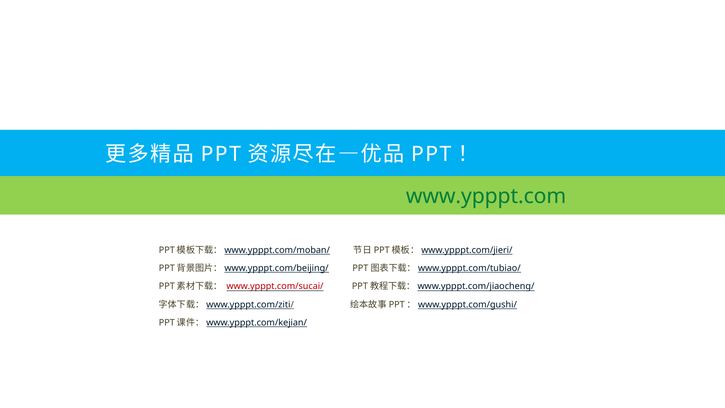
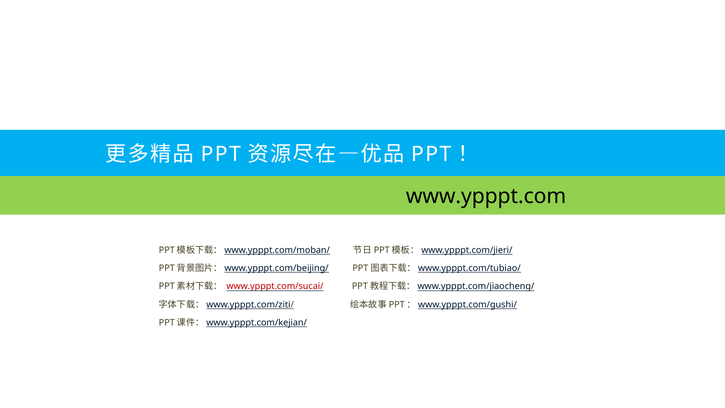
www.ypppt.com colour: green -> black
